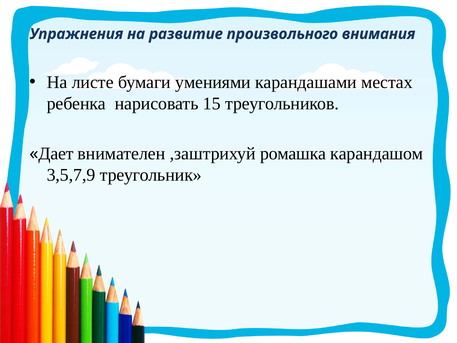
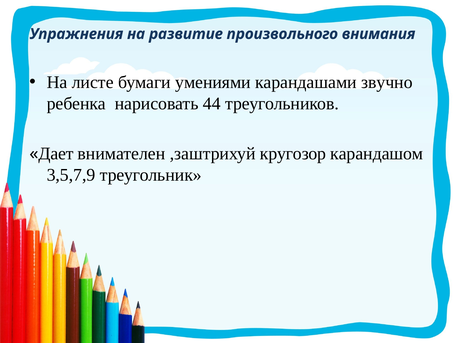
местах: местах -> звучно
15: 15 -> 44
ромашка: ромашка -> кругозор
